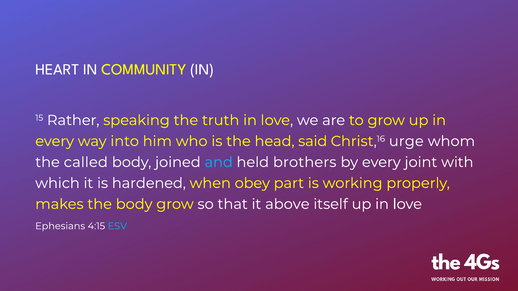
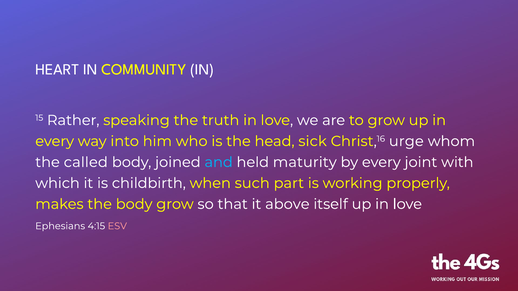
said: said -> sick
brothers: brothers -> maturity
hardened: hardened -> childbirth
obey: obey -> such
ESV colour: light blue -> pink
